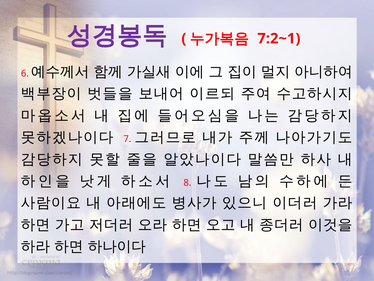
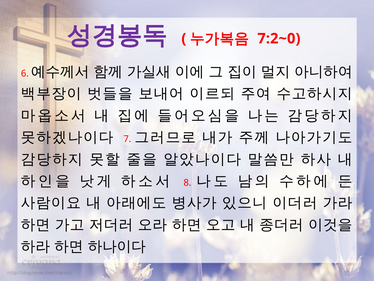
7:2~1: 7:2~1 -> 7:2~0
